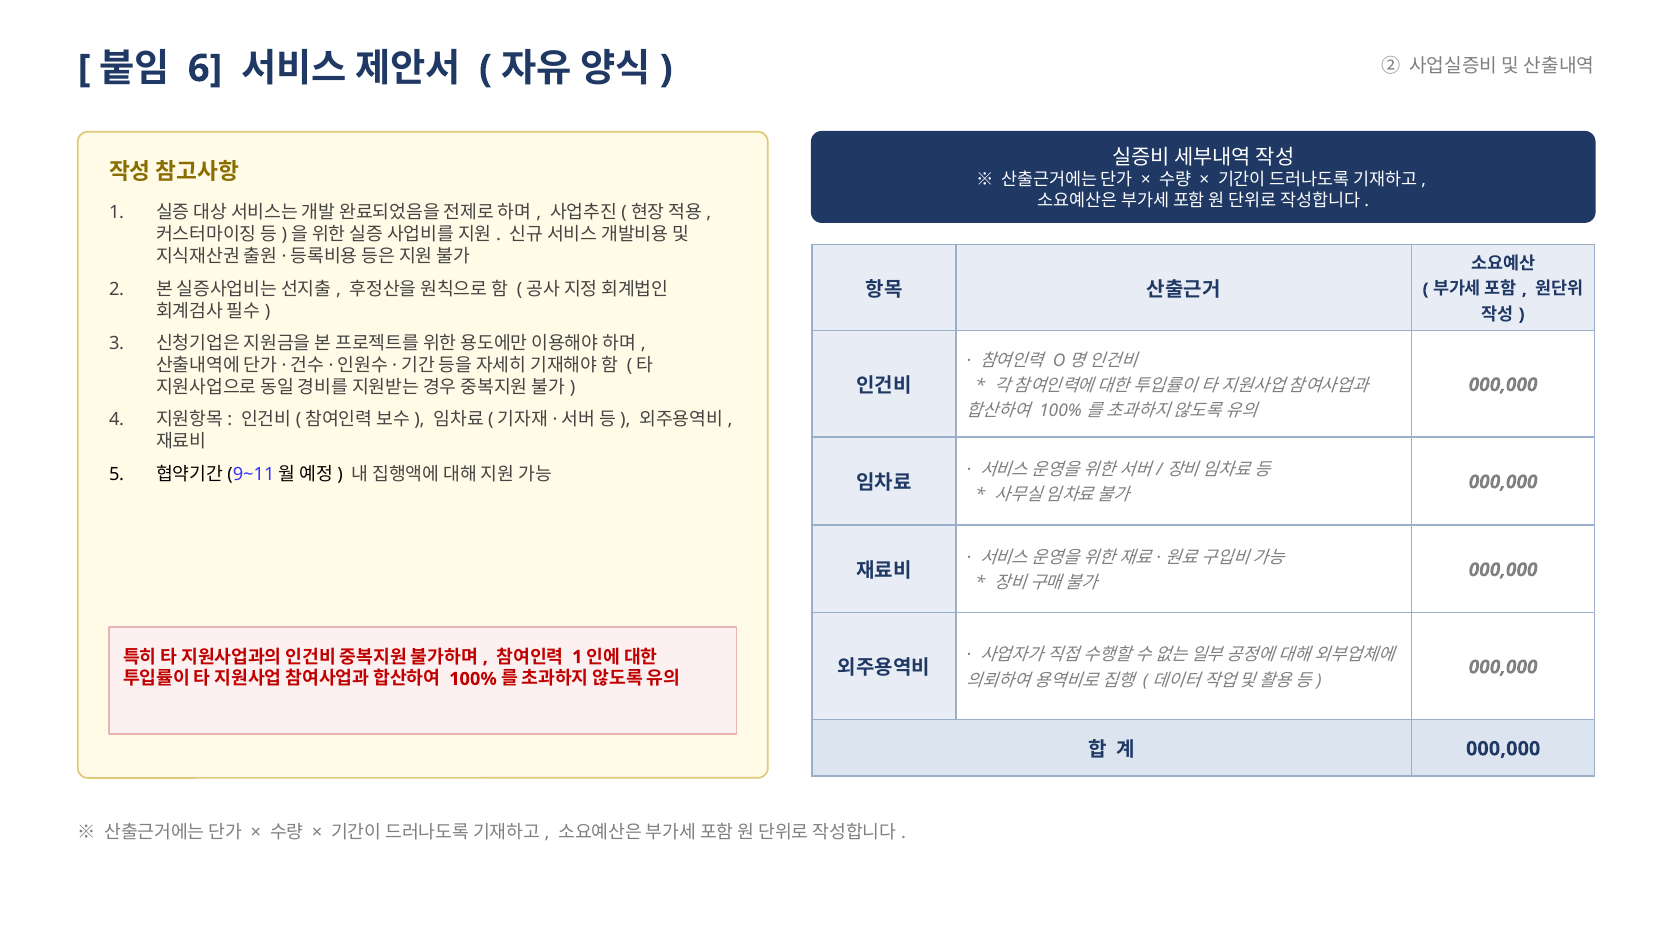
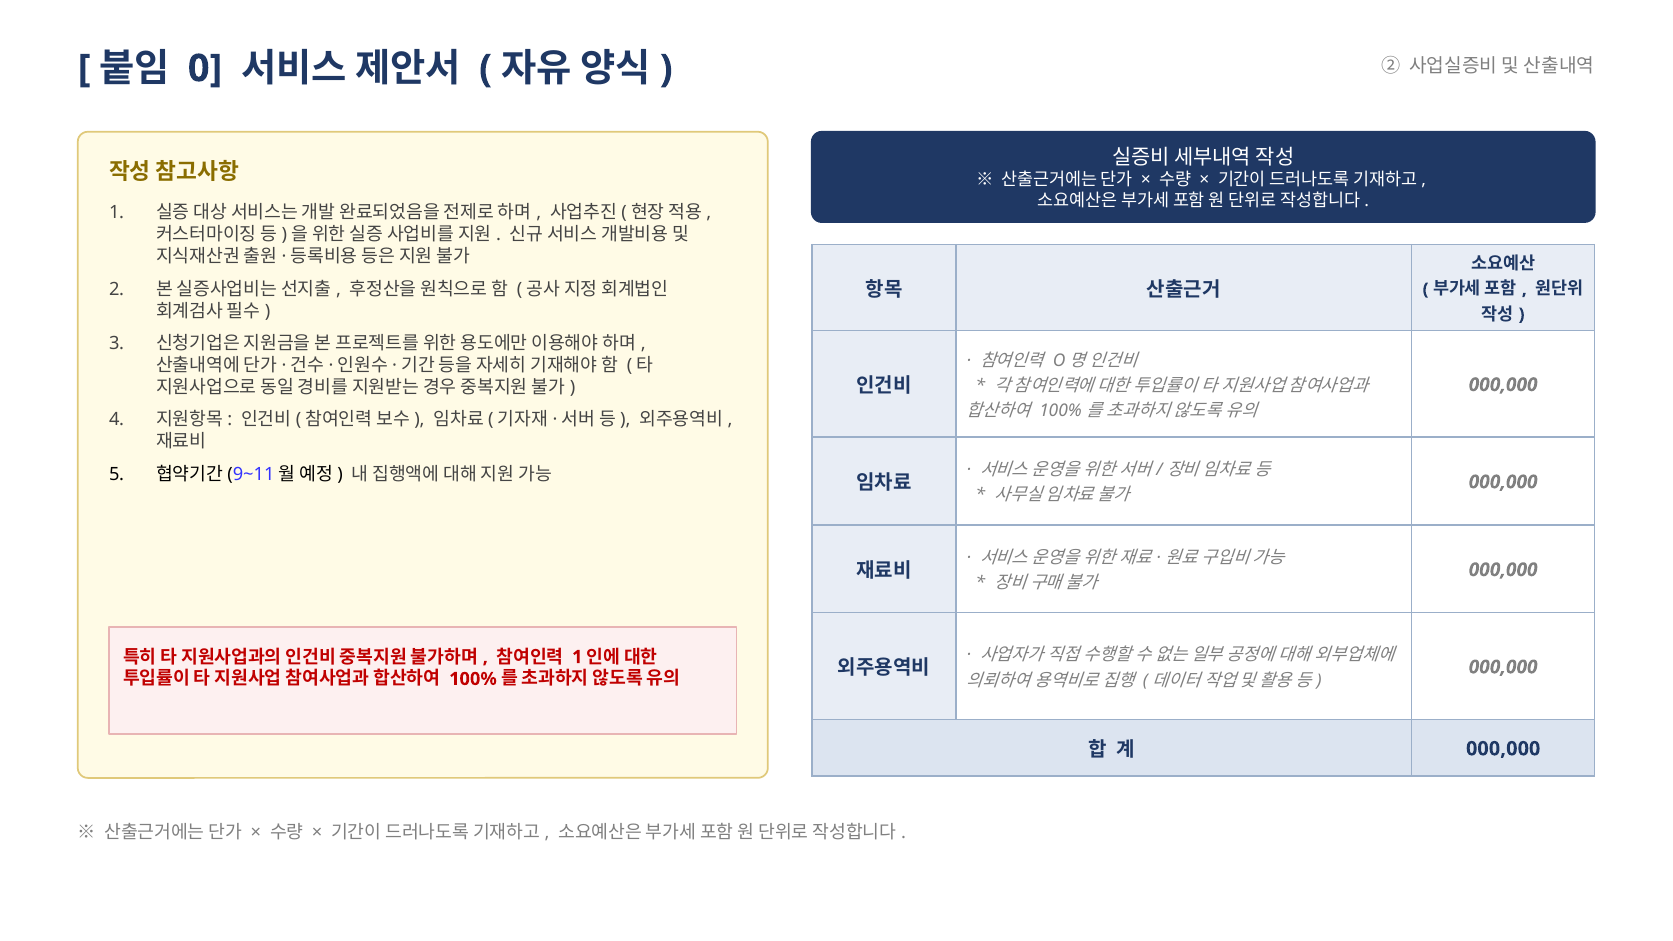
6: 6 -> 0
